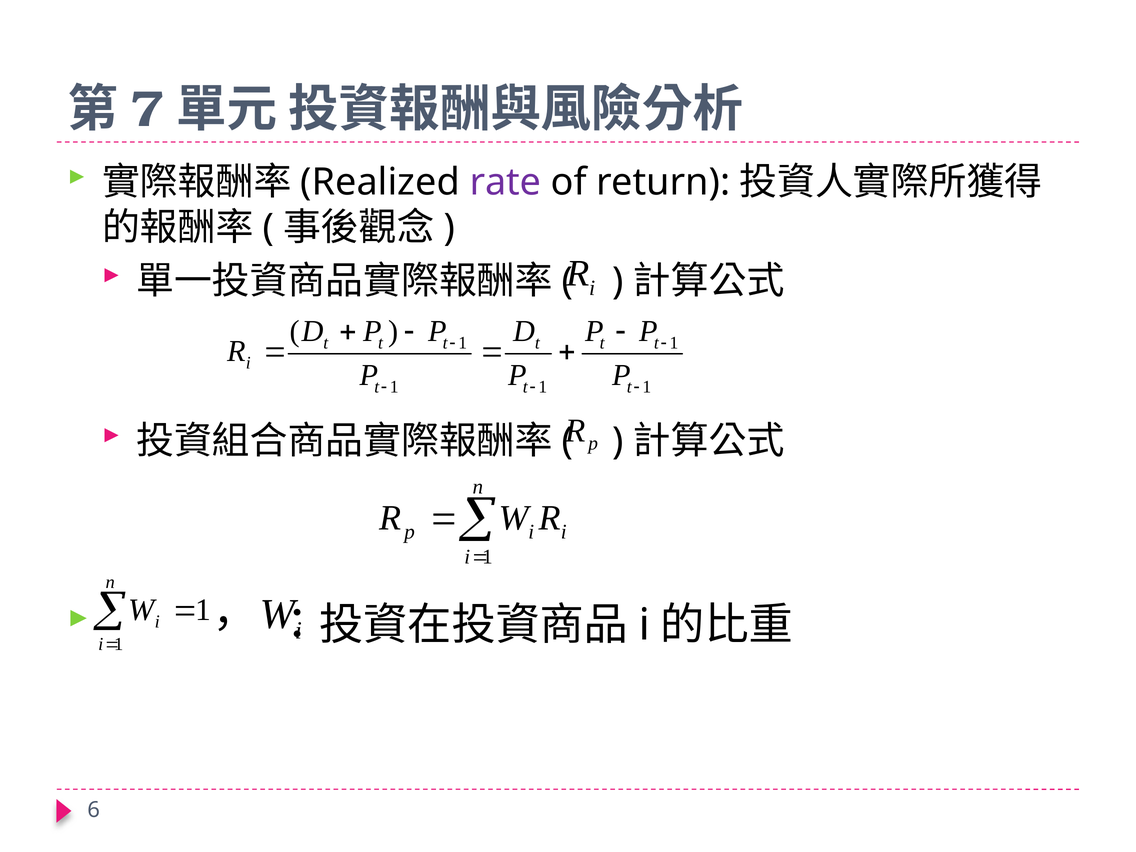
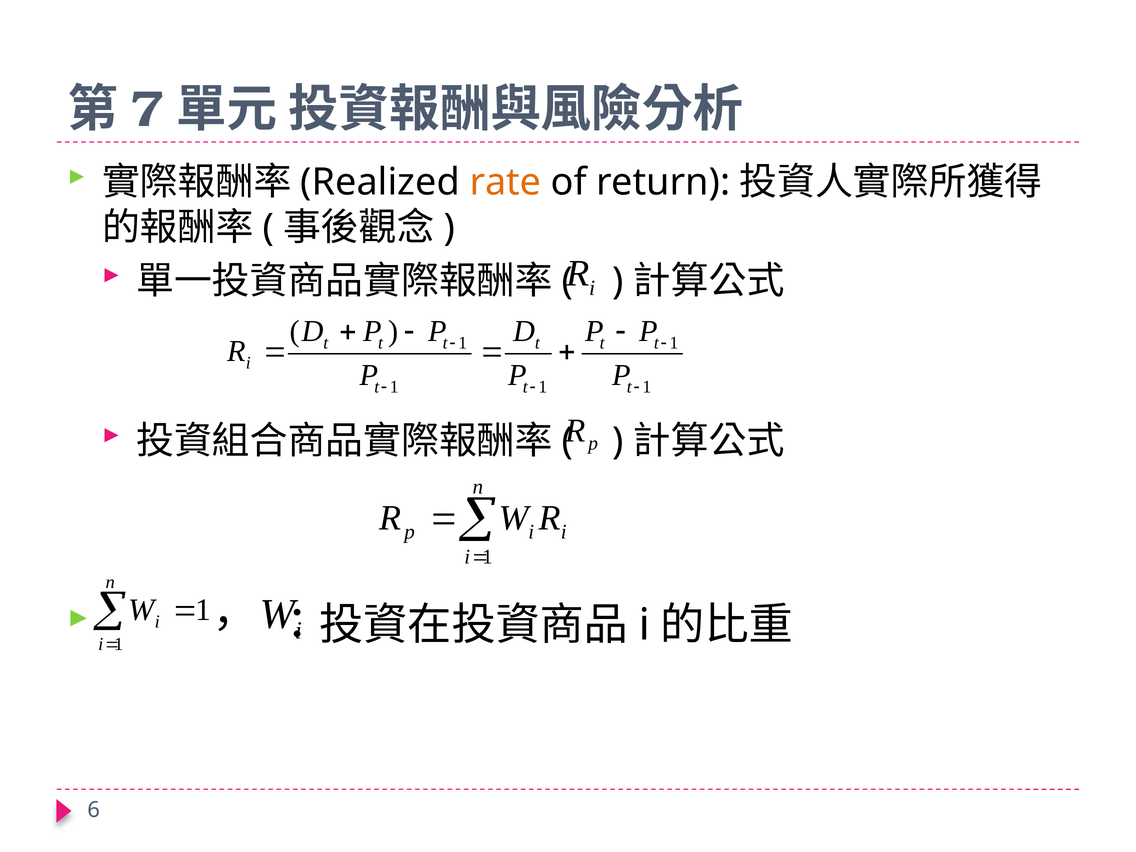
rate colour: purple -> orange
